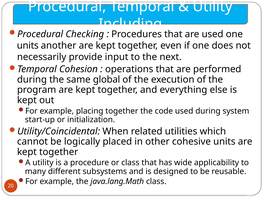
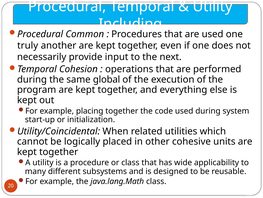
Checking: Checking -> Common
units at (28, 45): units -> truly
